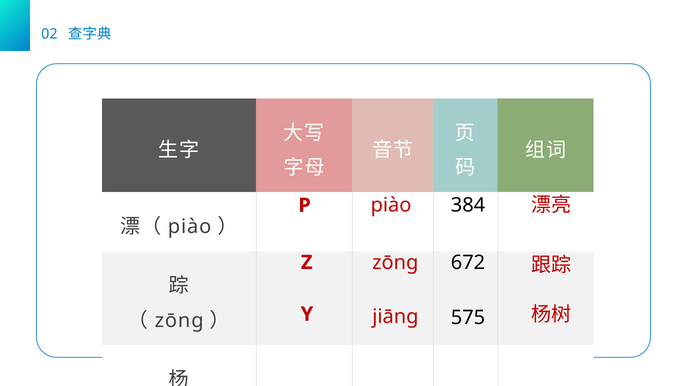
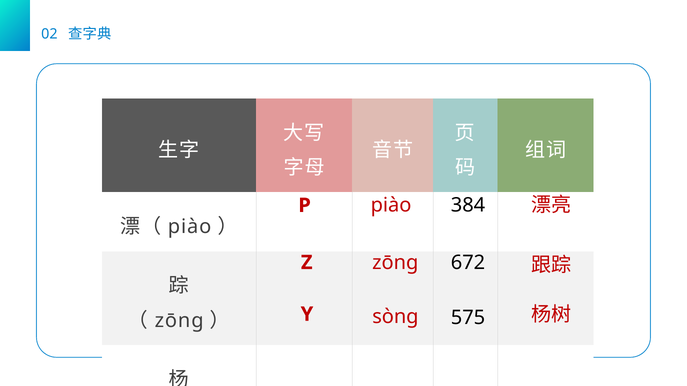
jiānɡ: jiānɡ -> sònɡ
